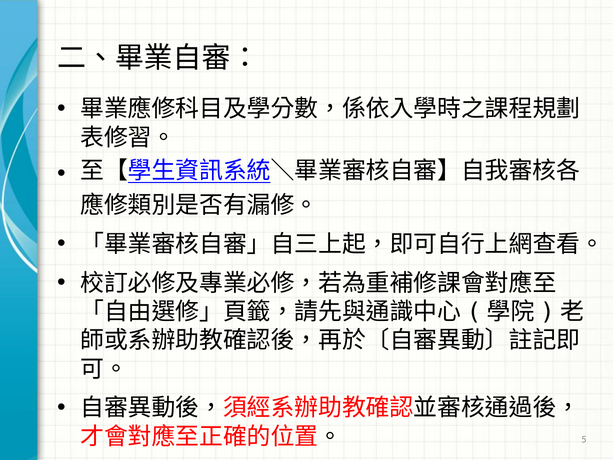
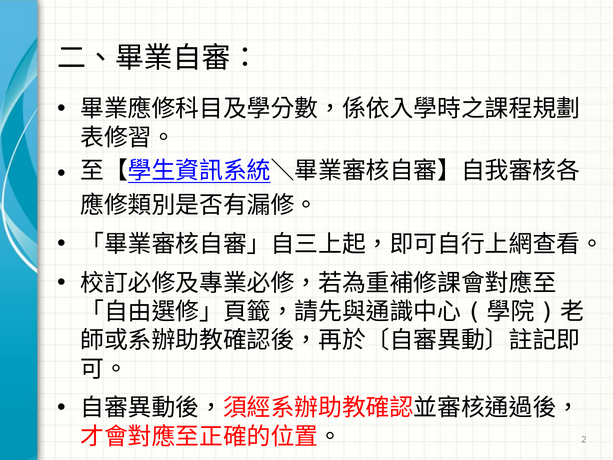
5: 5 -> 2
